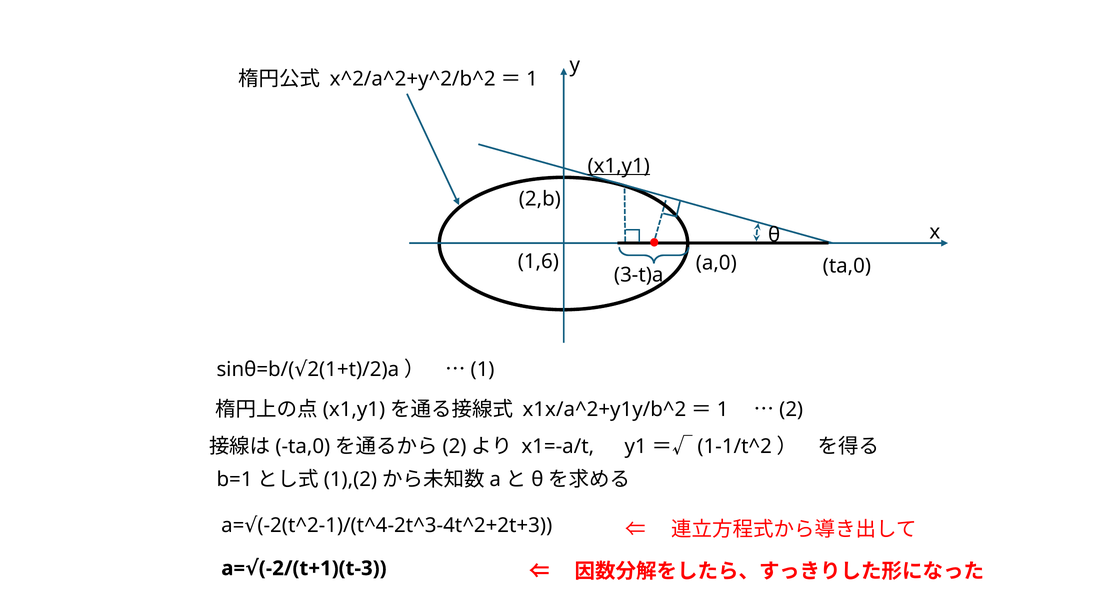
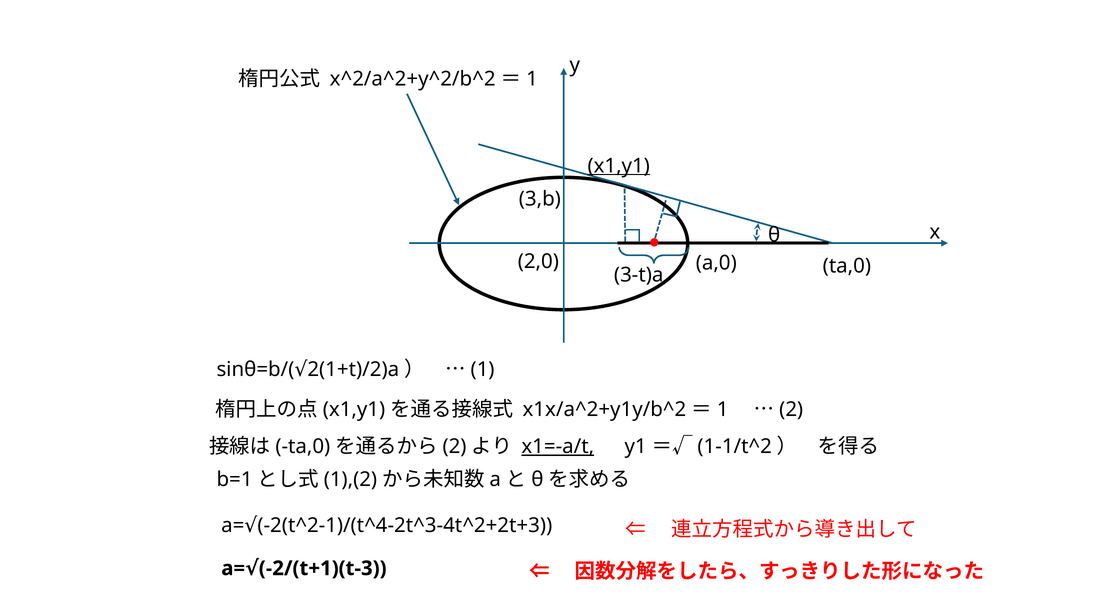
2,b: 2,b -> 3,b
1,6: 1,6 -> 2,0
x1=-a/t underline: none -> present
